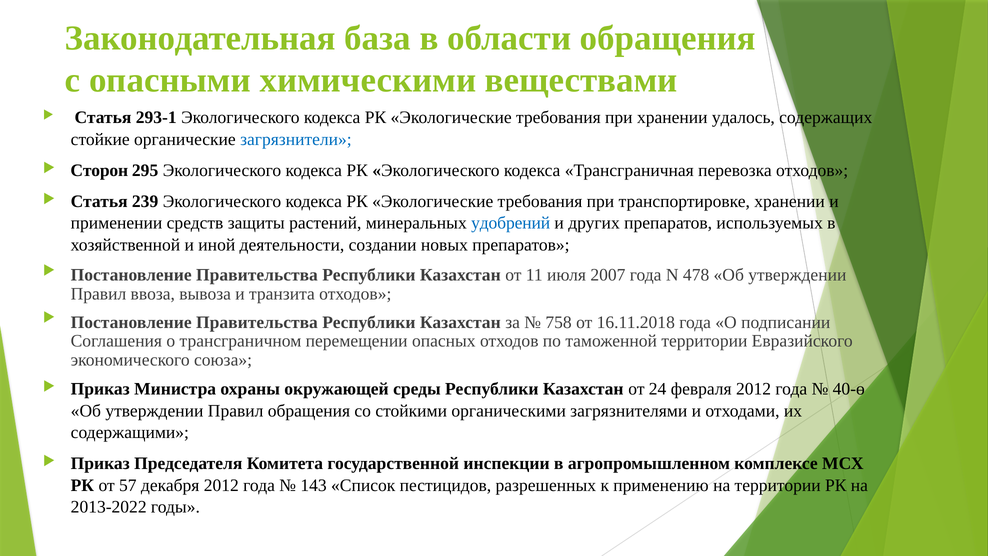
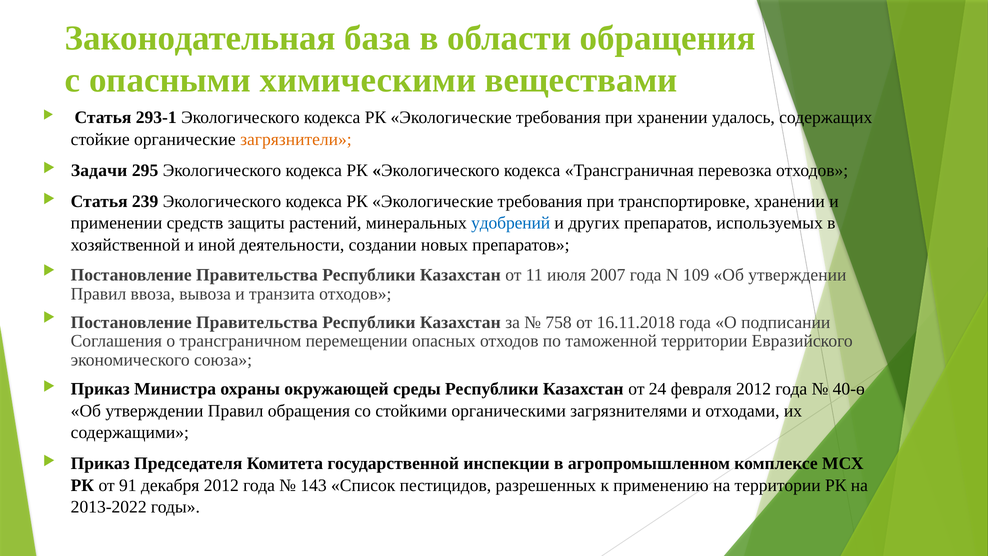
загрязнители colour: blue -> orange
Сторон: Сторон -> Задачи
478: 478 -> 109
57: 57 -> 91
